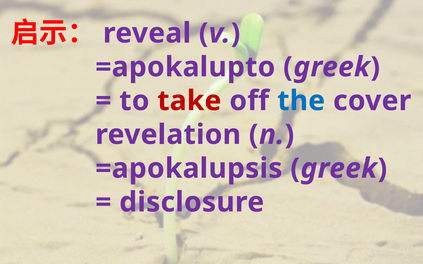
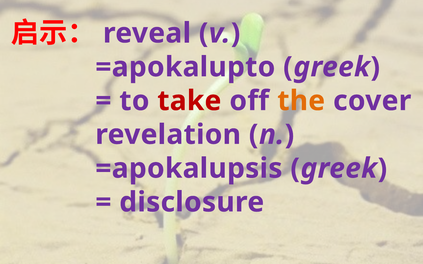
the colour: blue -> orange
